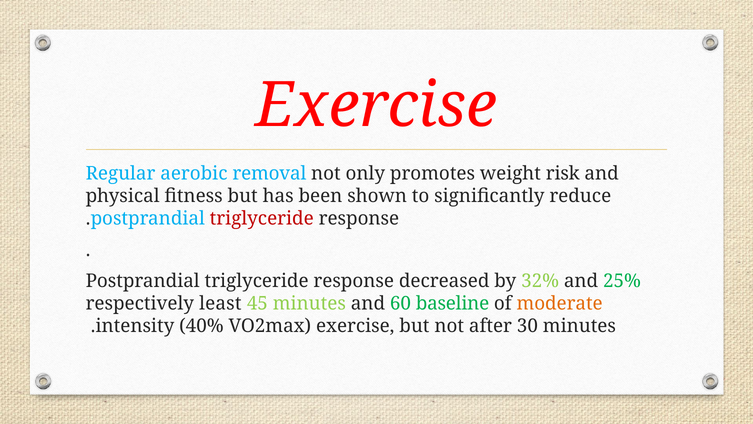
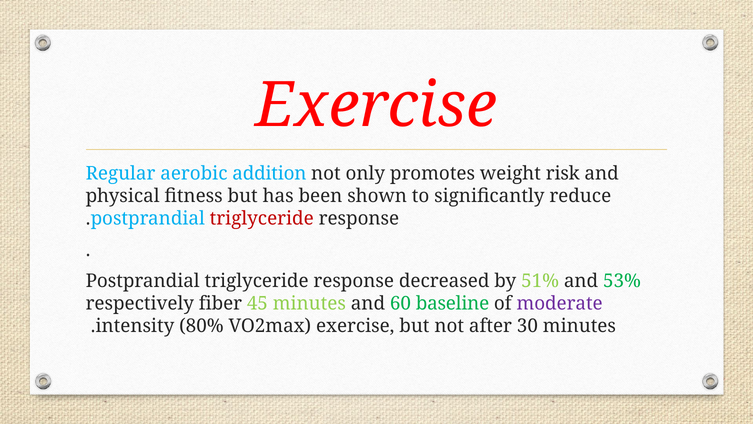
removal: removal -> addition
32%: 32% -> 51%
25%: 25% -> 53%
least: least -> fiber
moderate colour: orange -> purple
40%: 40% -> 80%
